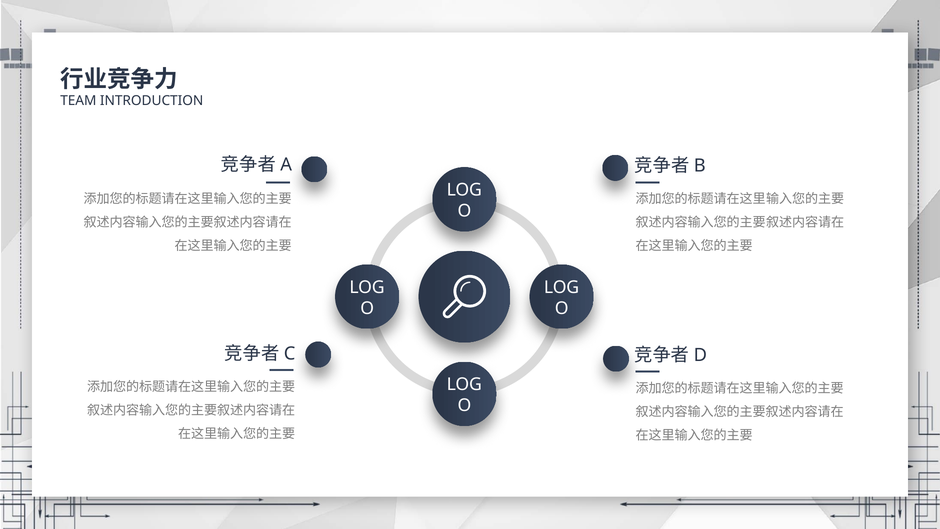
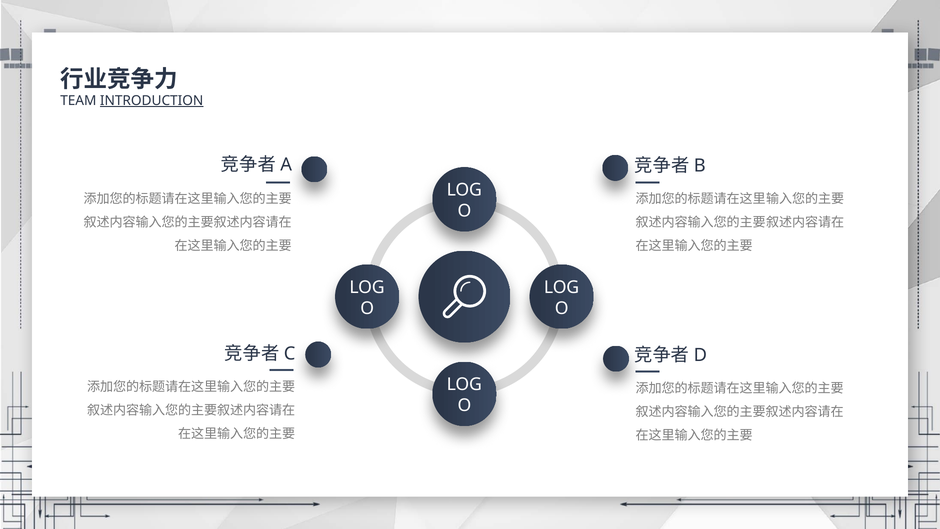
INTRODUCTION underline: none -> present
